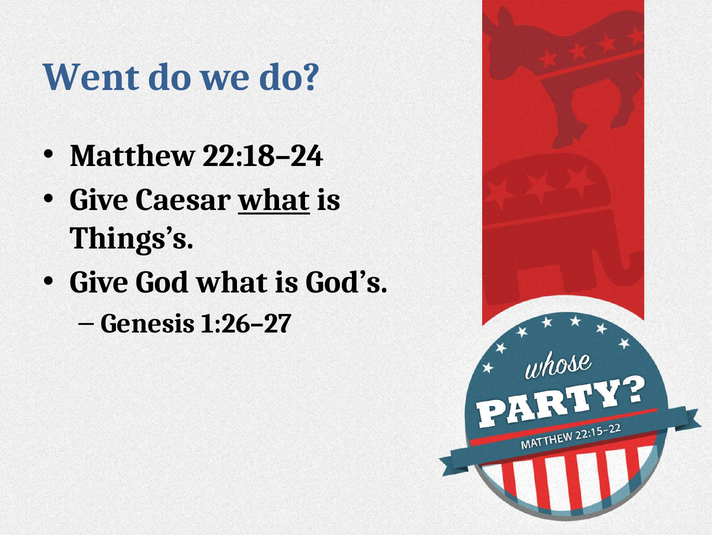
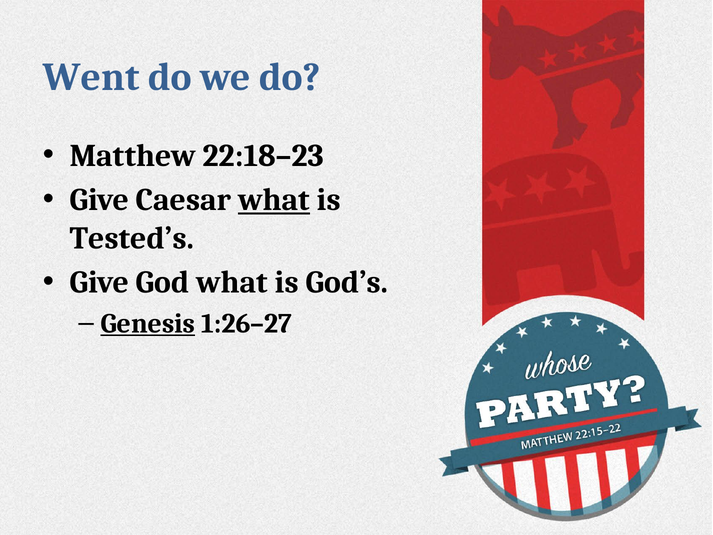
22:18–24: 22:18–24 -> 22:18–23
Things’s: Things’s -> Tested’s
Genesis underline: none -> present
